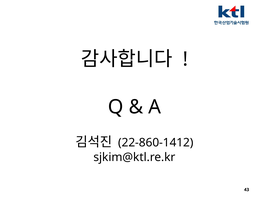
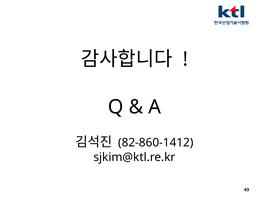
22-860-1412: 22-860-1412 -> 82-860-1412
